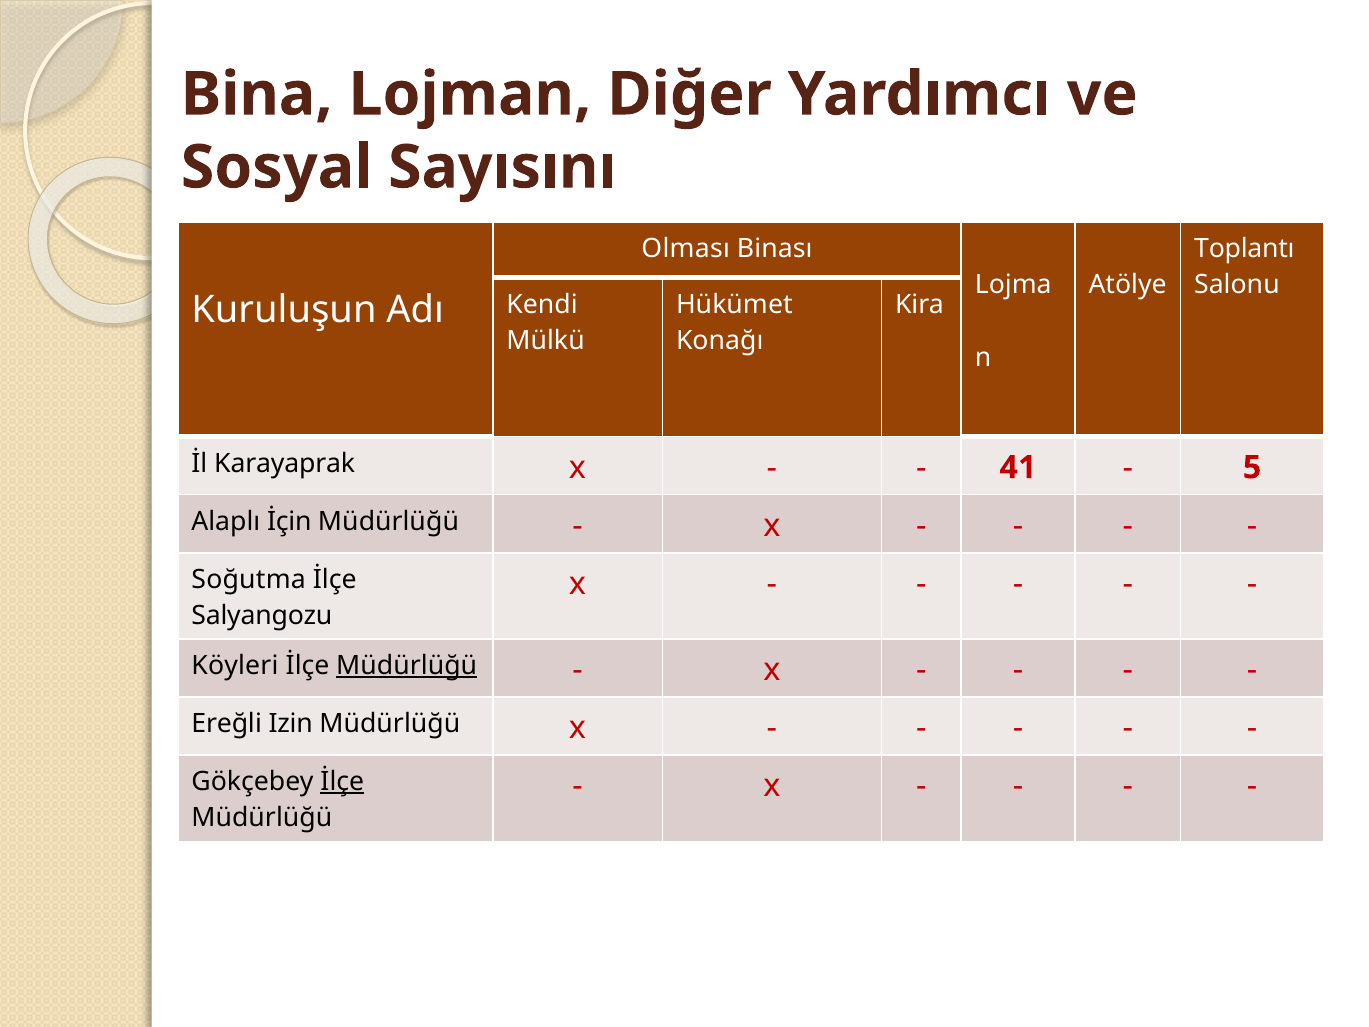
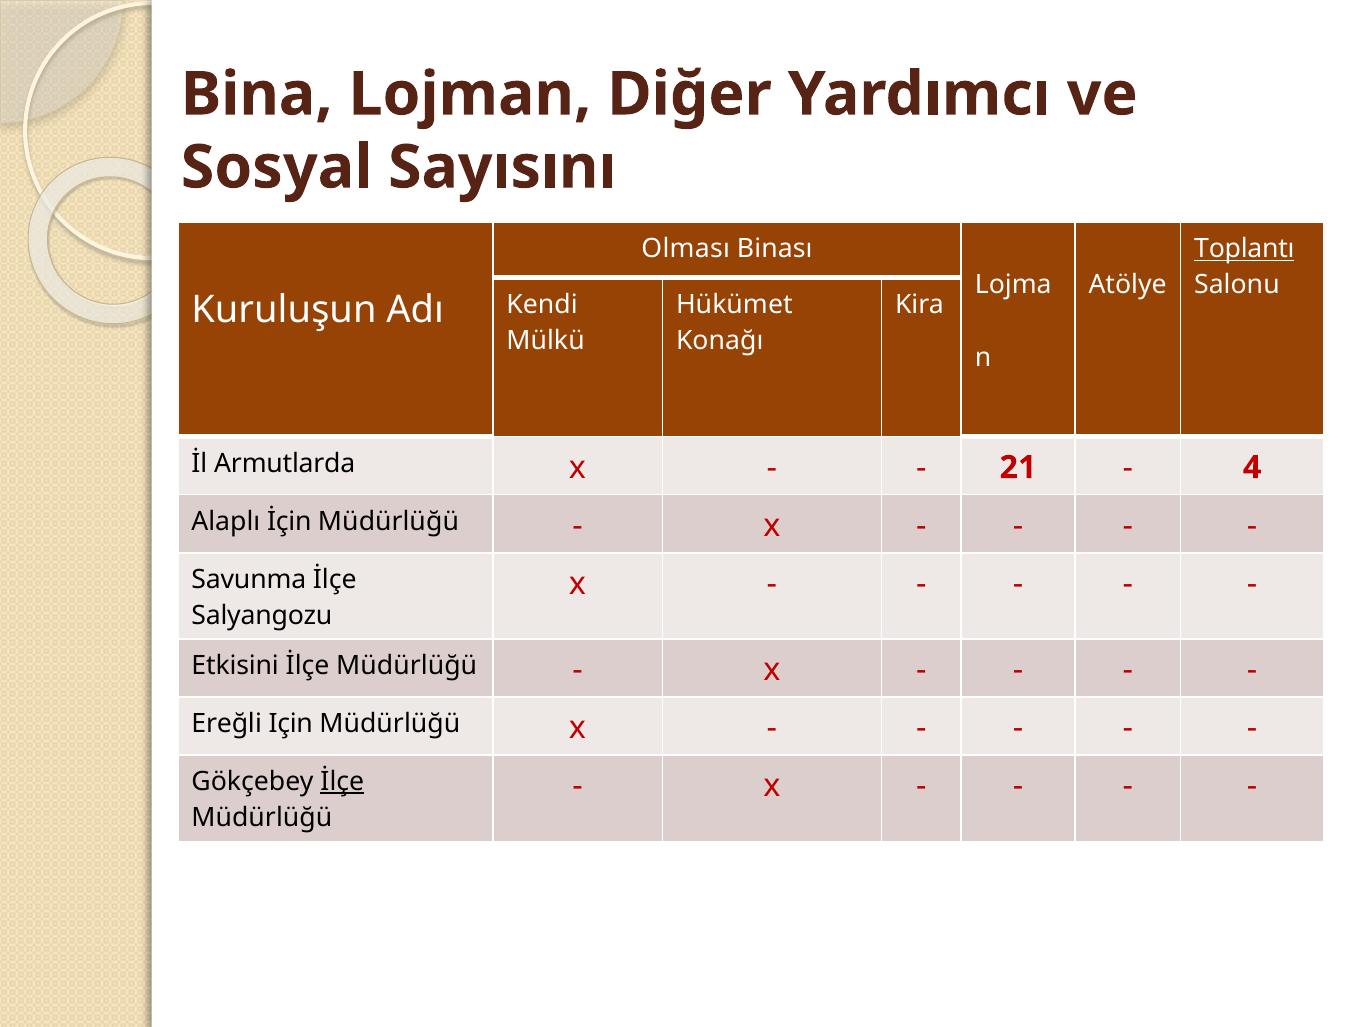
Toplantı underline: none -> present
Karayaprak: Karayaprak -> Armutlarda
41: 41 -> 21
5: 5 -> 4
Soğutma: Soğutma -> Savunma
Köyleri: Köyleri -> Etkisini
Müdürlüğü at (407, 665) underline: present -> none
Izin: Izin -> Için
